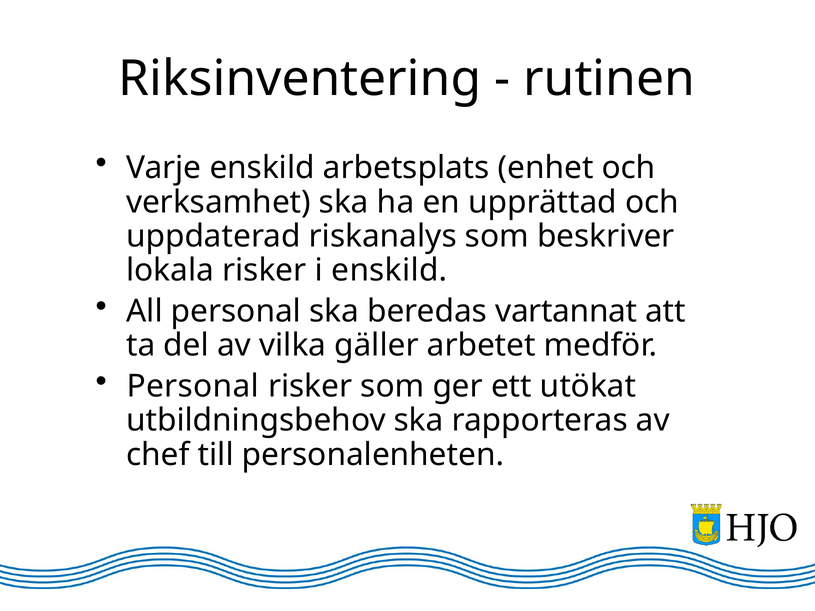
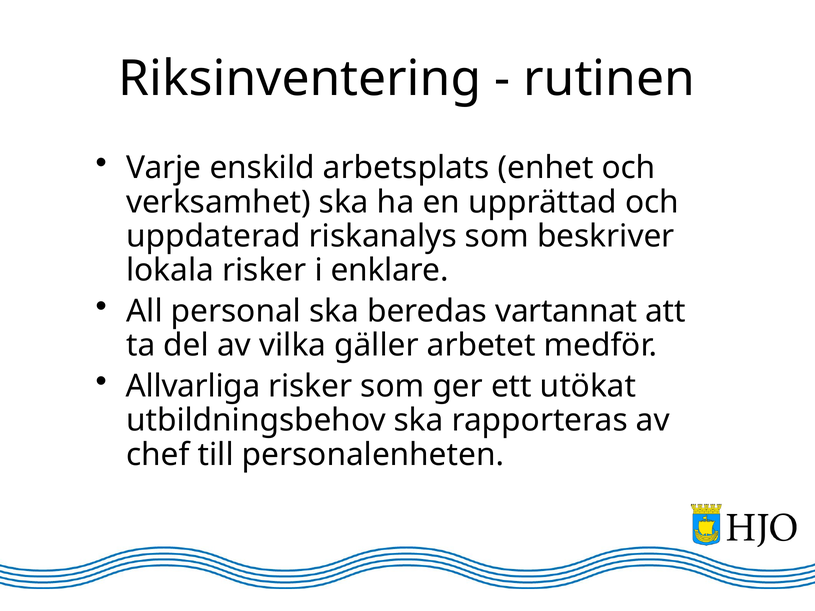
i enskild: enskild -> enklare
Personal at (193, 386): Personal -> Allvarliga
